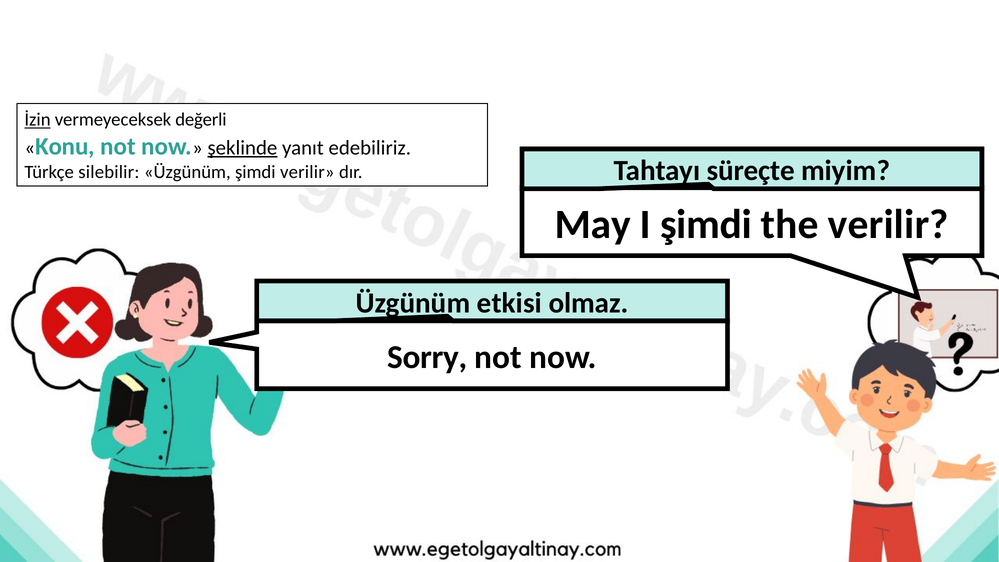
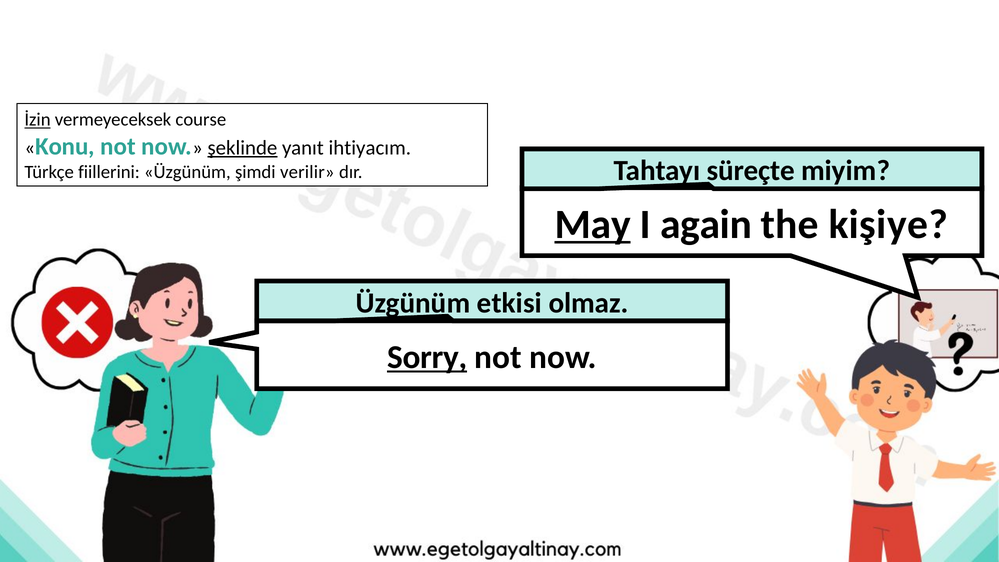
değerli: değerli -> course
edebiliriz: edebiliriz -> ihtiyacım
silebilir: silebilir -> fiillerini
May underline: none -> present
I şimdi: şimdi -> again
the verilir: verilir -> kişiye
Sorry underline: none -> present
